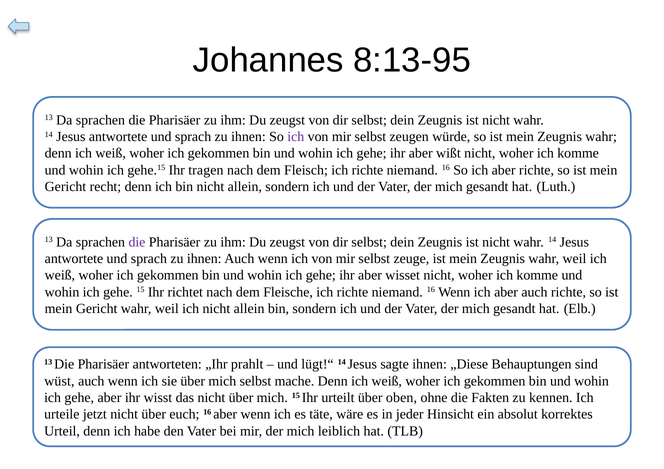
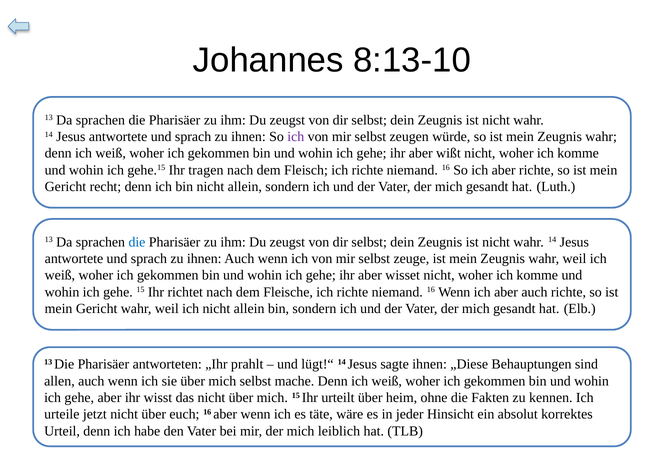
8:13-95: 8:13-95 -> 8:13-10
die at (137, 242) colour: purple -> blue
wüst: wüst -> allen
oben: oben -> heim
